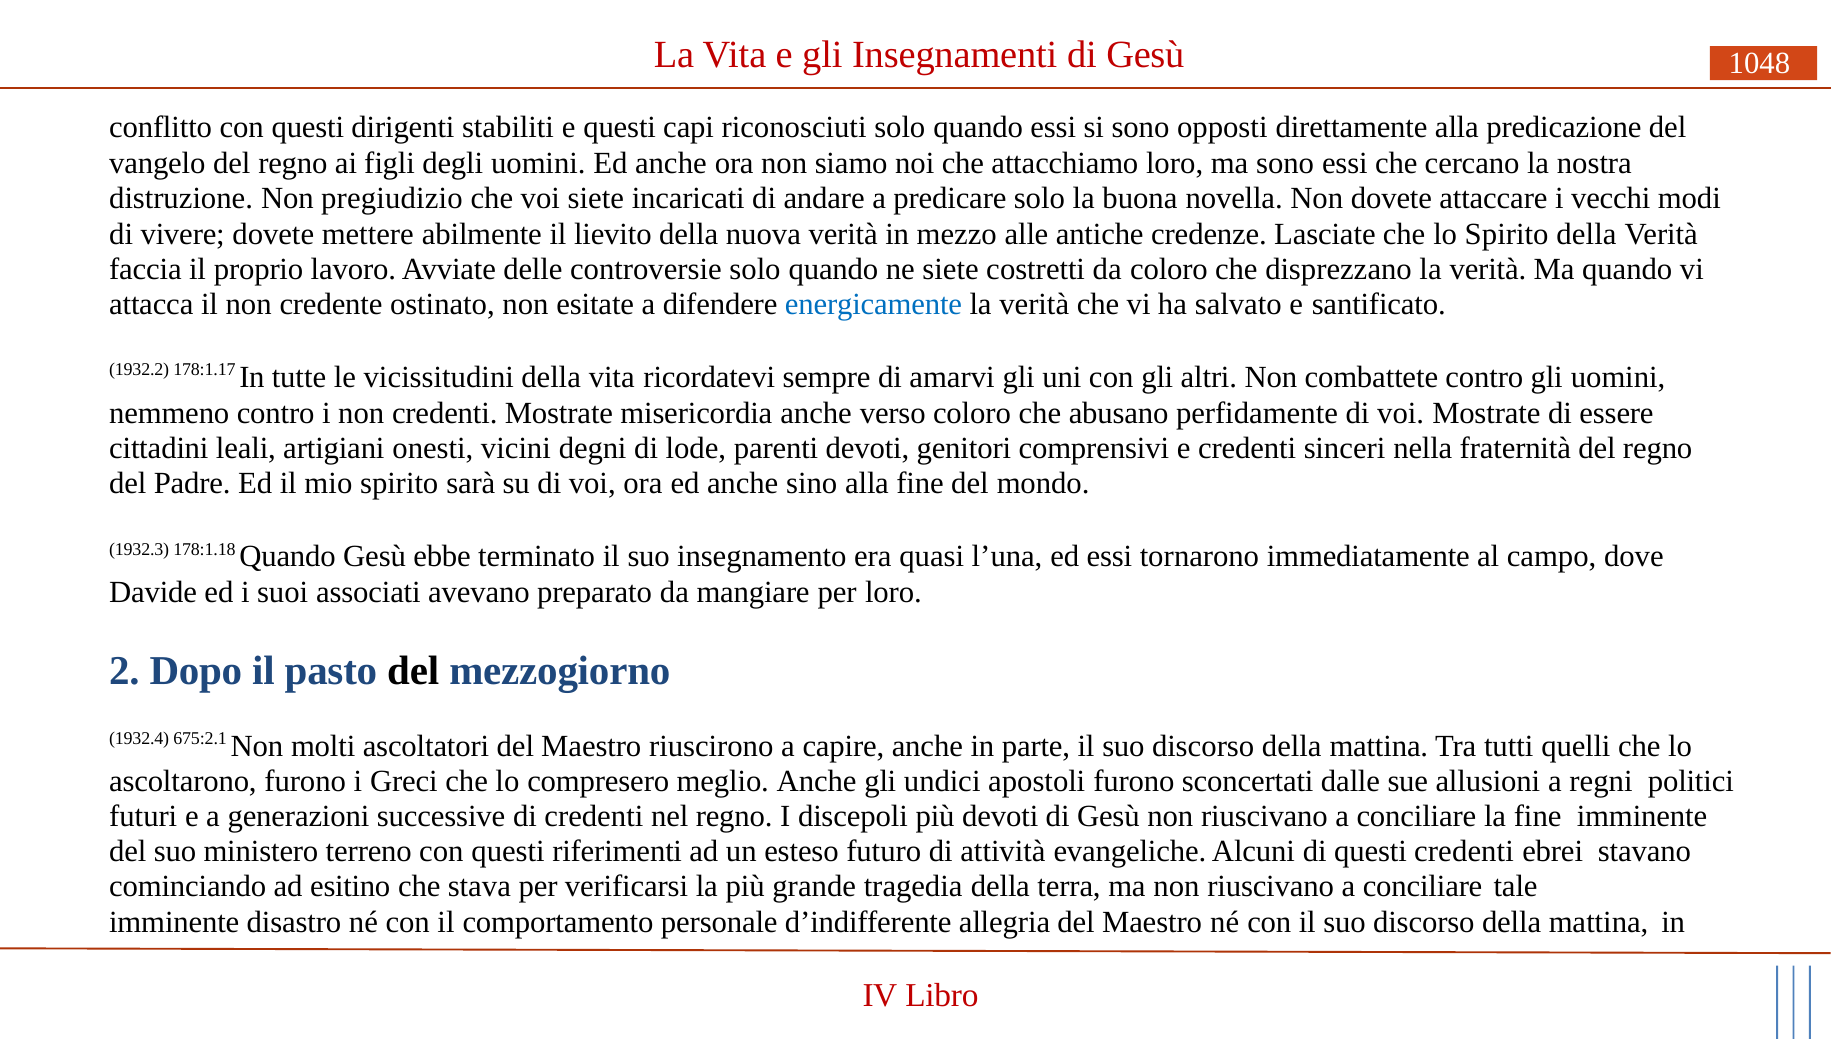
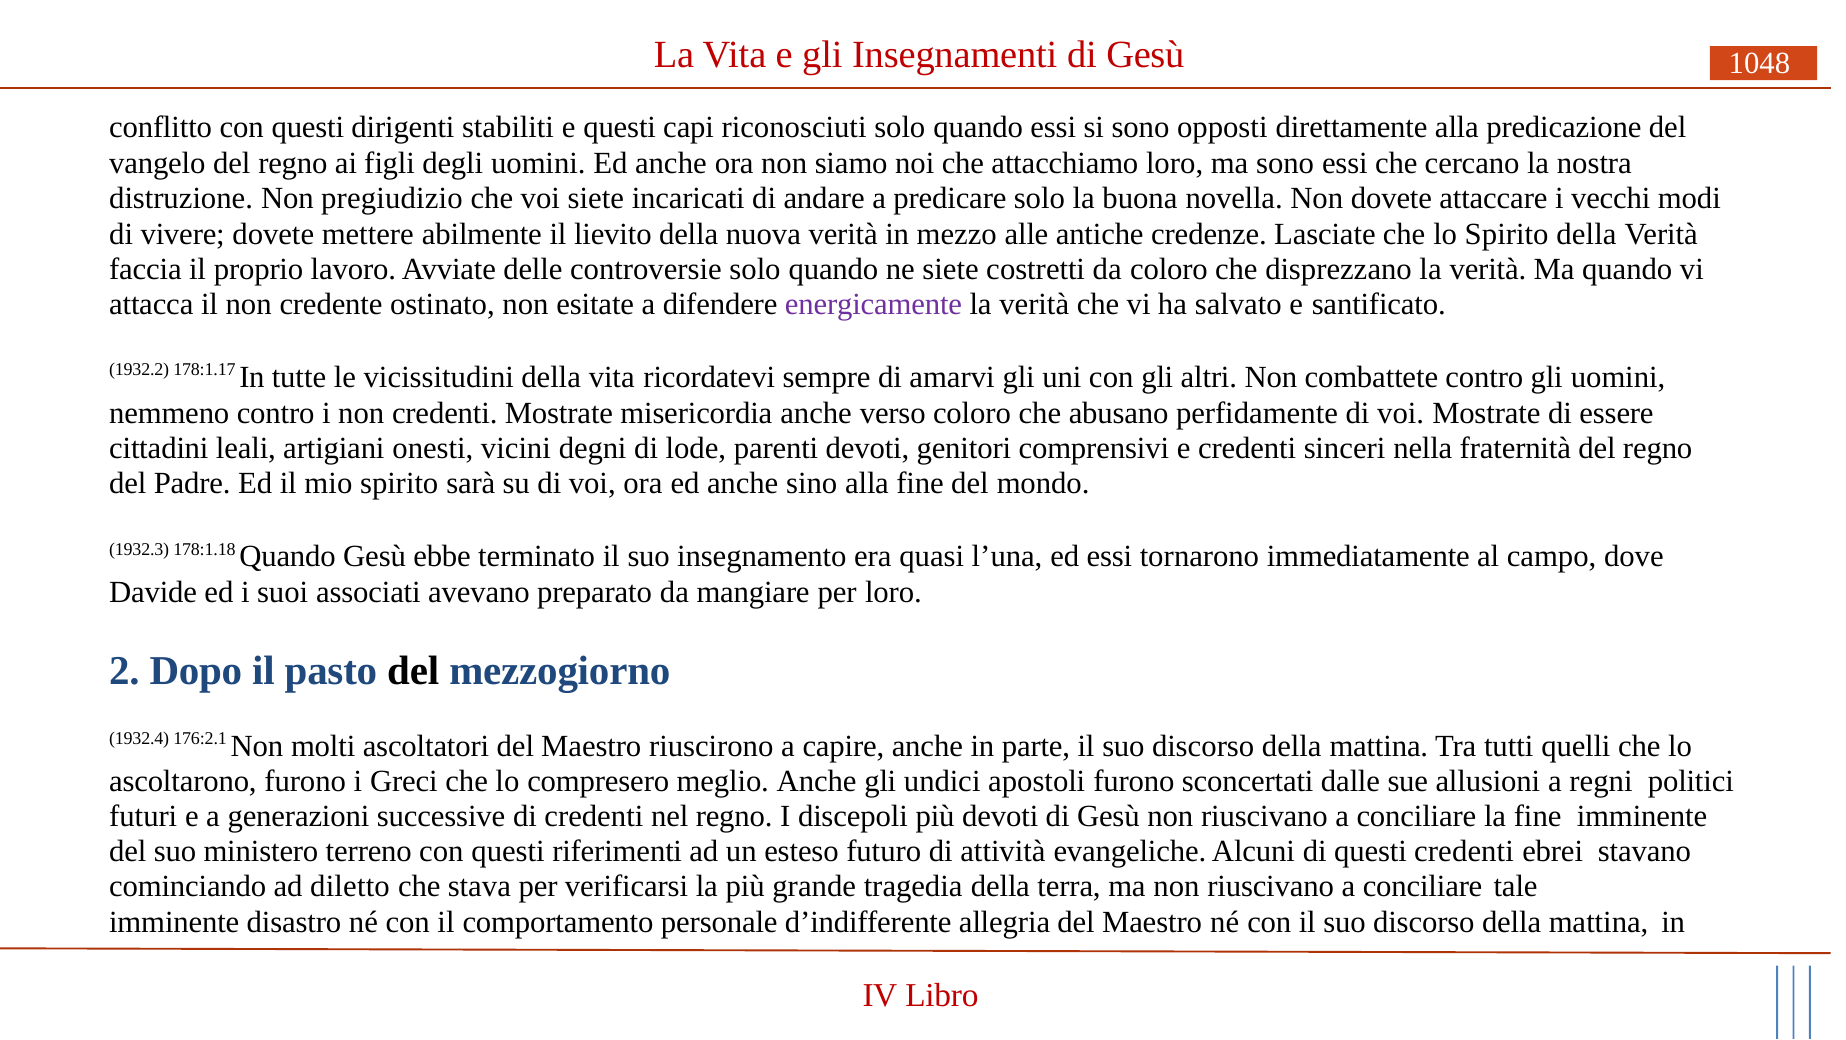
energicamente colour: blue -> purple
675:2.1: 675:2.1 -> 176:2.1
esitino: esitino -> diletto
